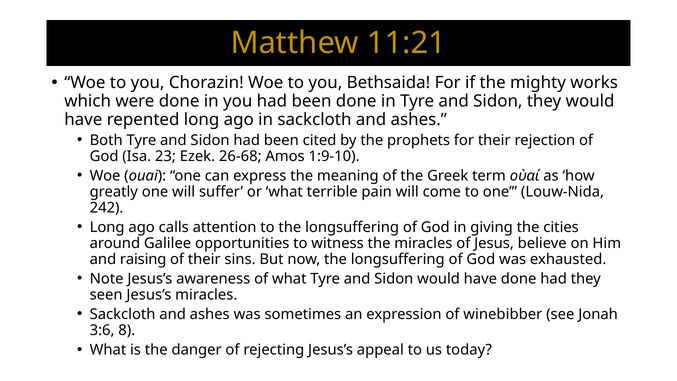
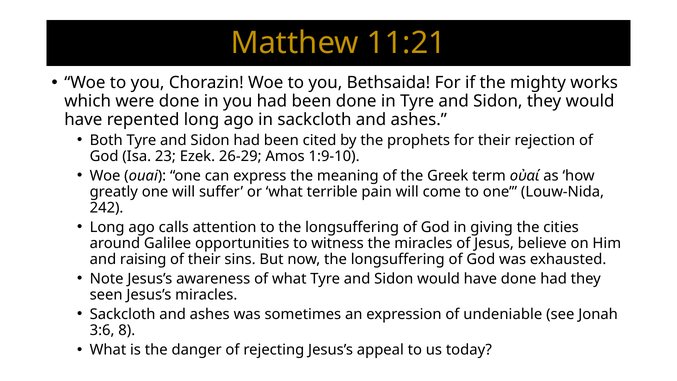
26-68: 26-68 -> 26-29
winebibber: winebibber -> undeniable
